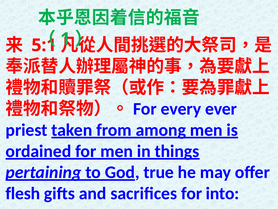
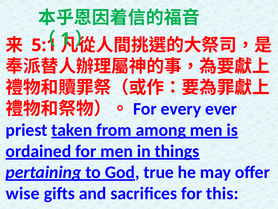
flesh: flesh -> wise
into: into -> this
